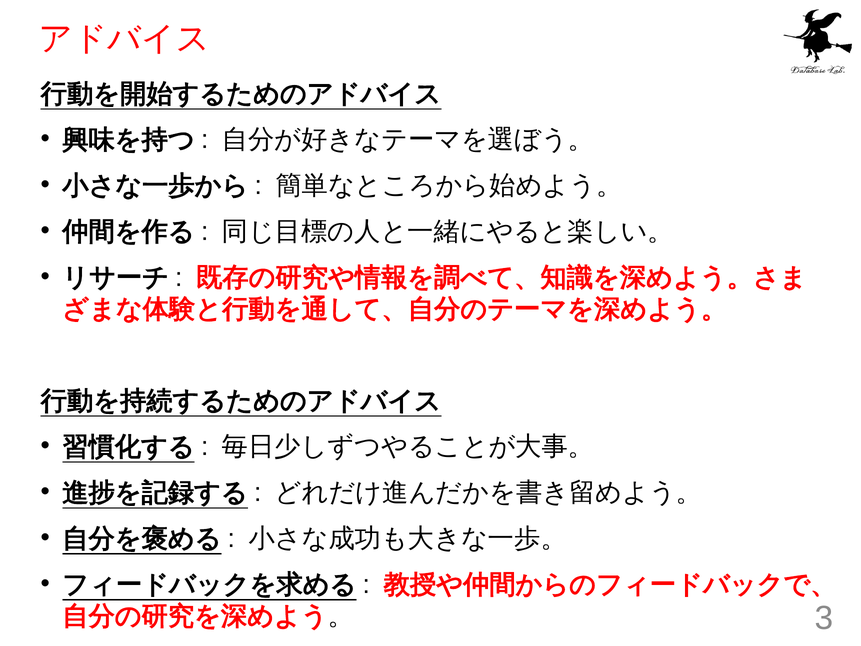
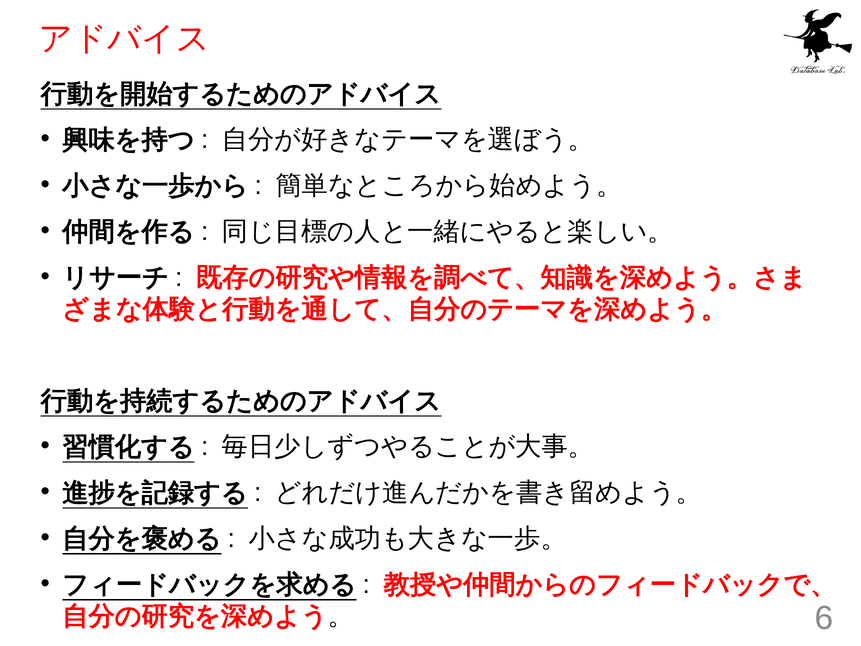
3: 3 -> 6
